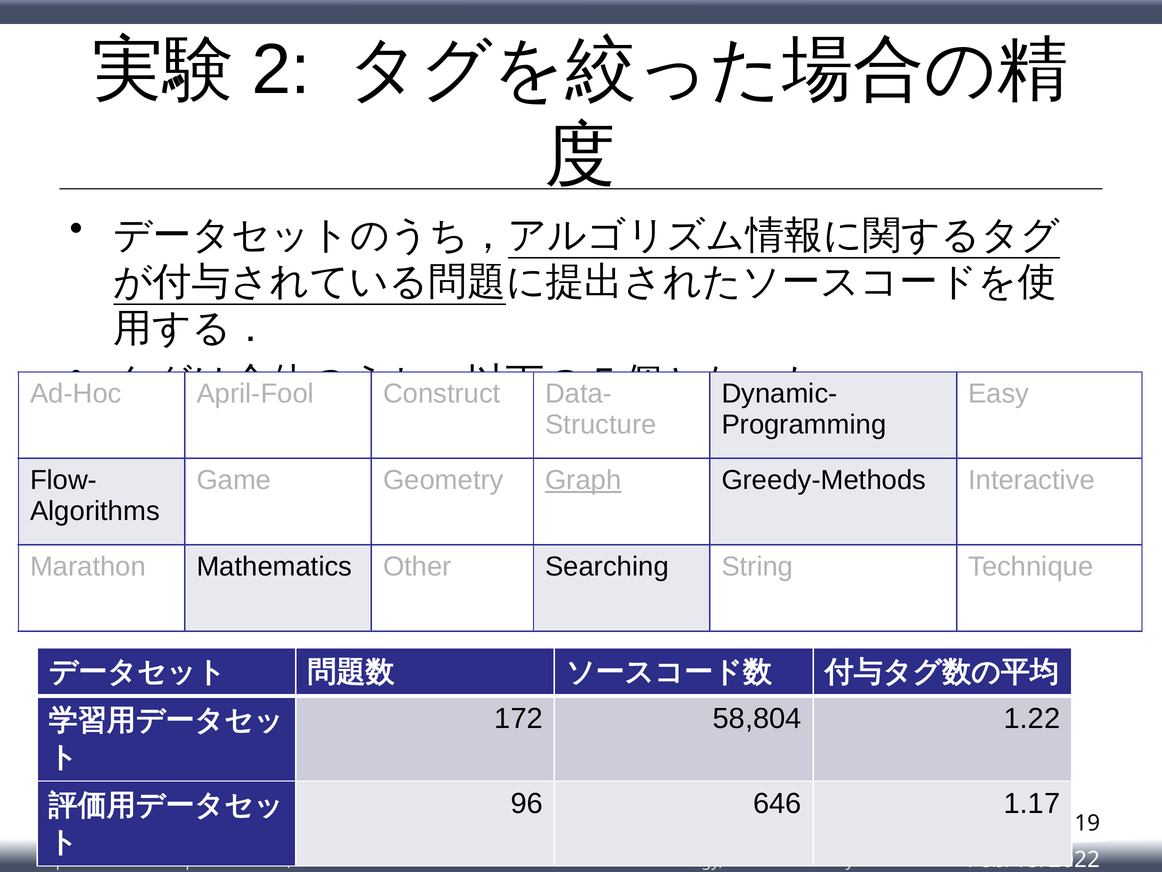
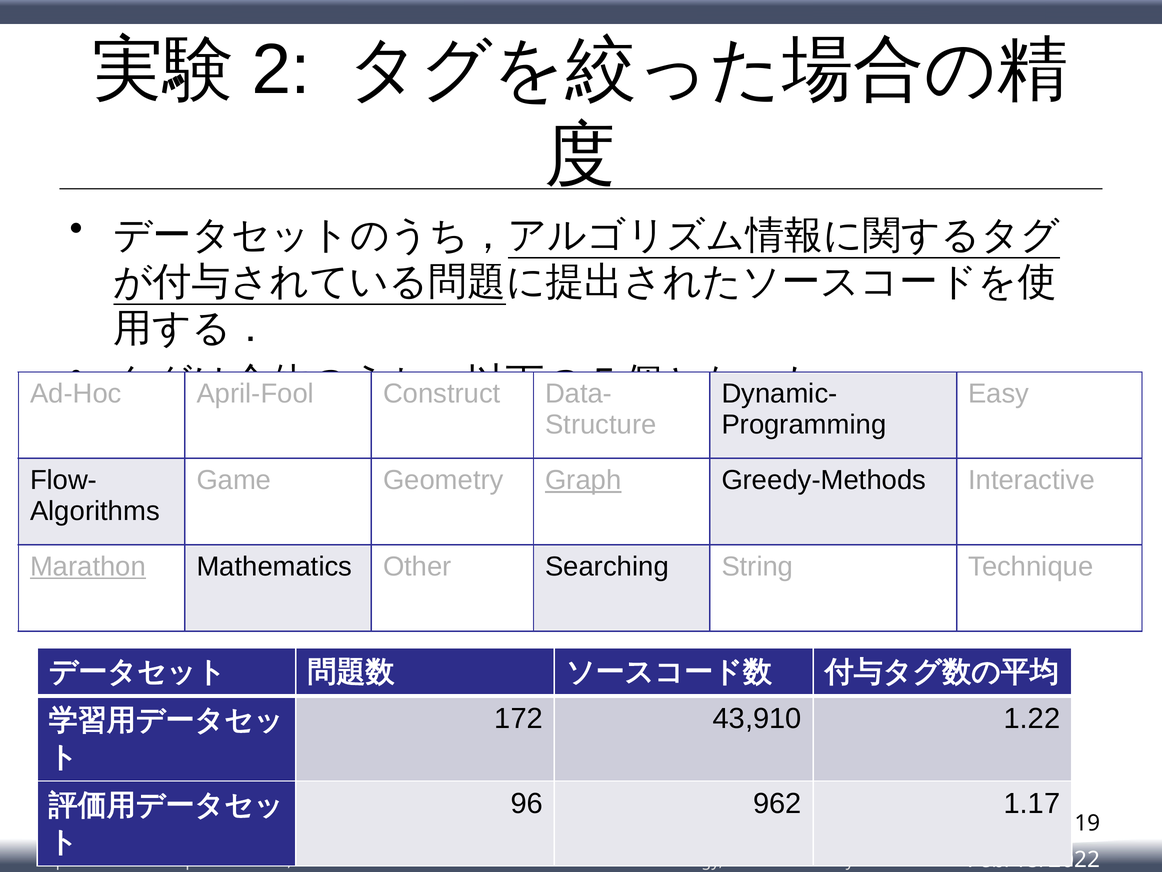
Marathon underline: none -> present
58,804: 58,804 -> 43,910
646: 646 -> 962
